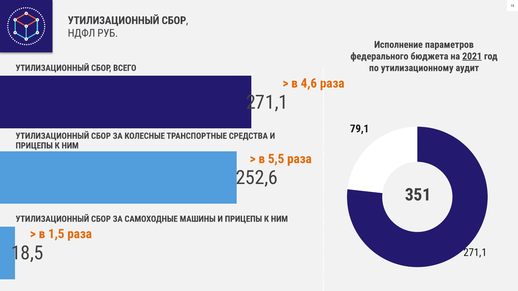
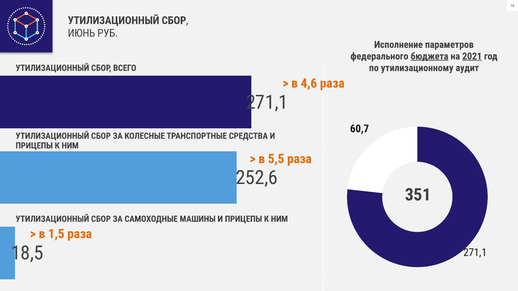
НДФЛ: НДФЛ -> ИЮНЬ
бюджета underline: none -> present
79,1: 79,1 -> 60,7
